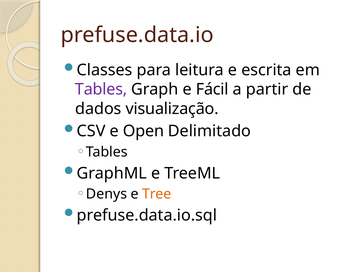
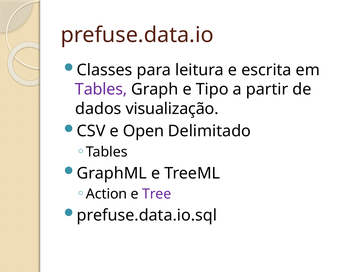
Fácil: Fácil -> Tipo
Denys: Denys -> Action
Tree colour: orange -> purple
